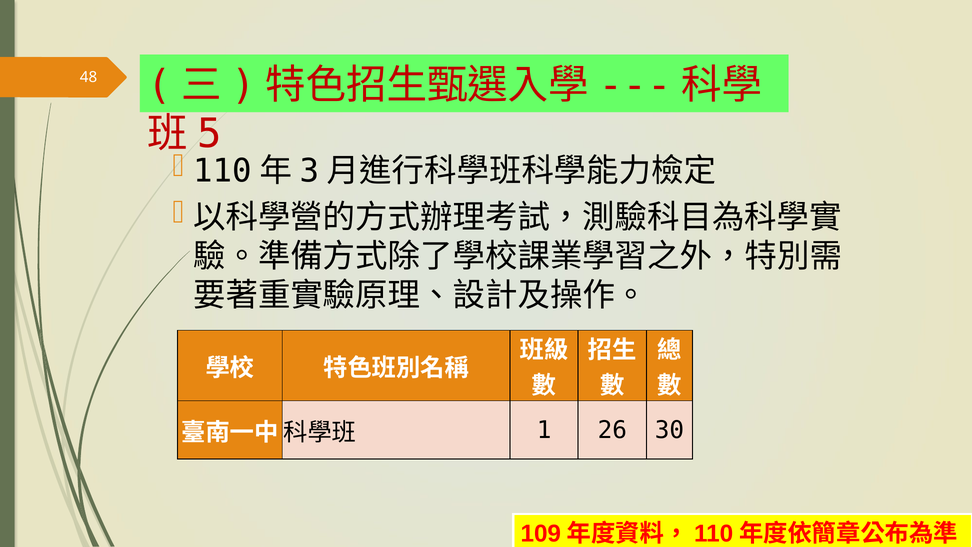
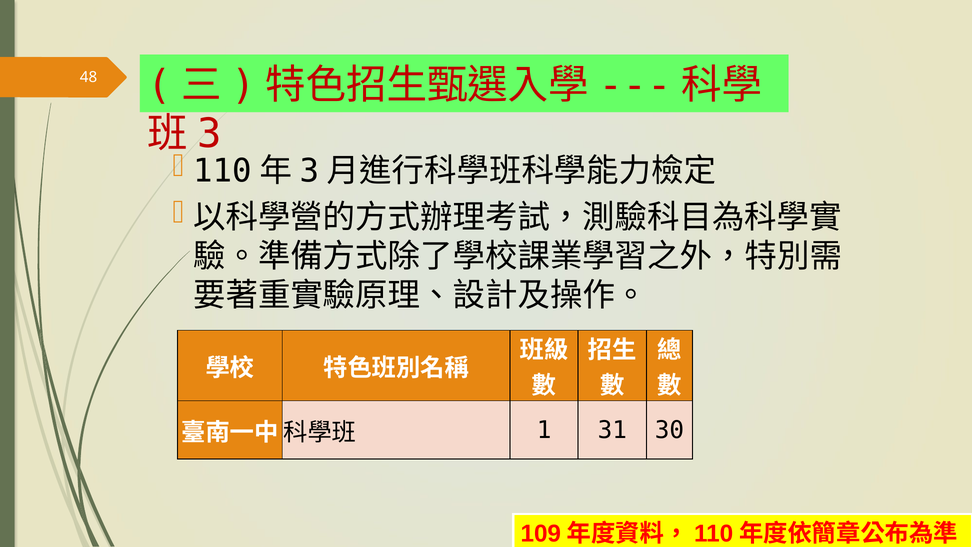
5: 5 -> 3
26: 26 -> 31
